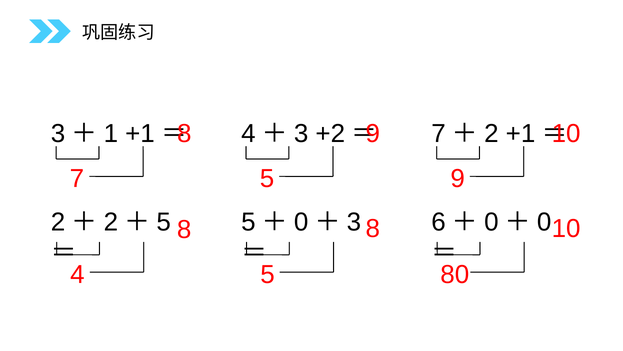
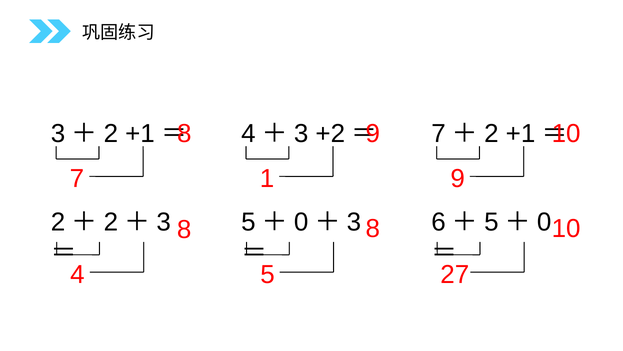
1 at (111, 133): 1 -> 2
7 5: 5 -> 1
5 at (164, 222): 5 -> 3
0 at (491, 222): 0 -> 5
80: 80 -> 27
